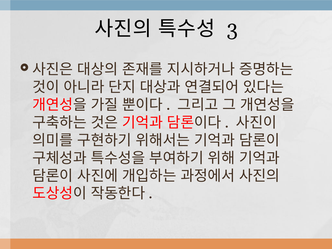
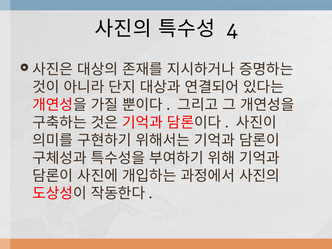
3: 3 -> 4
